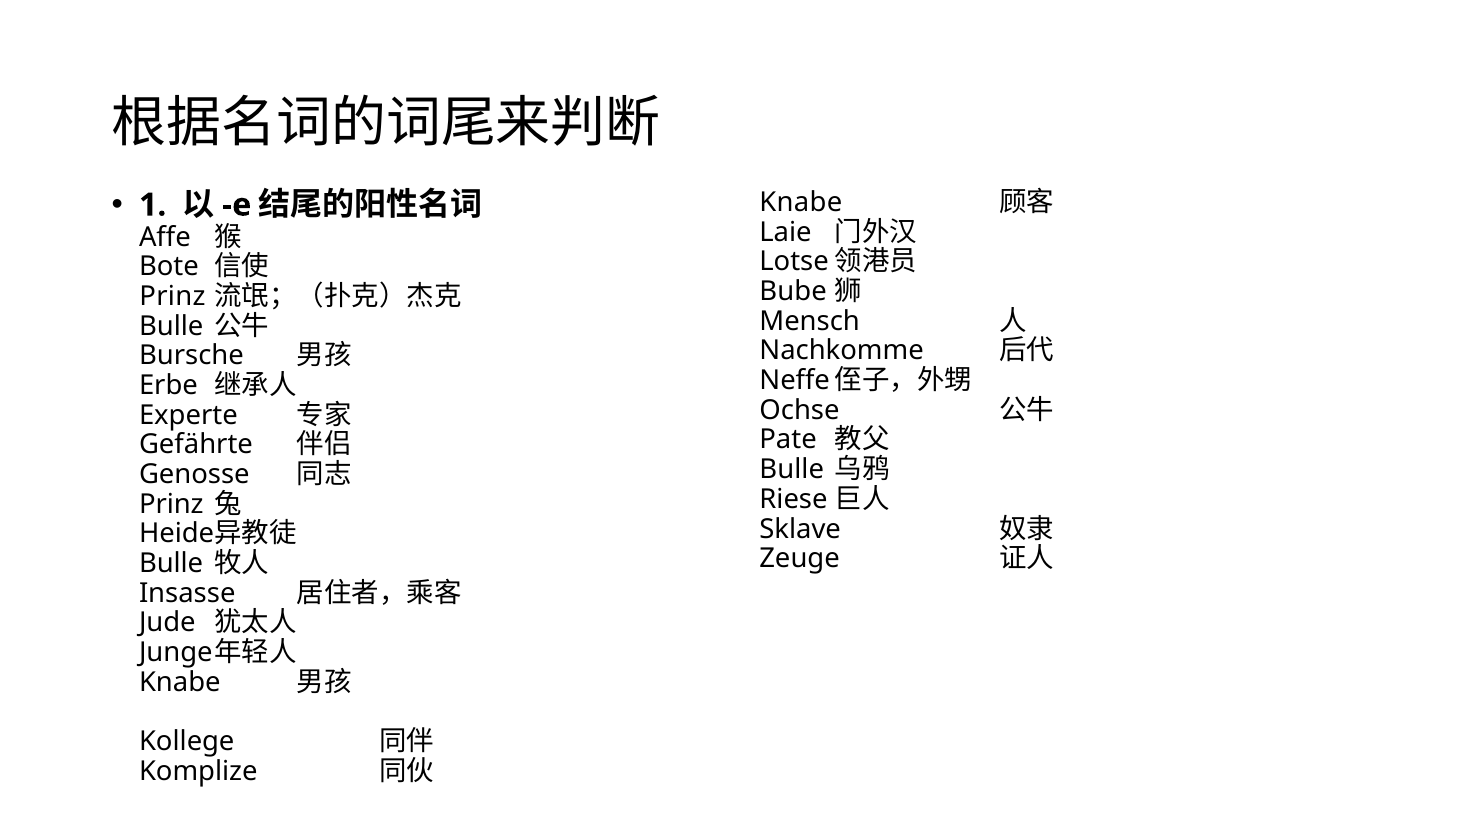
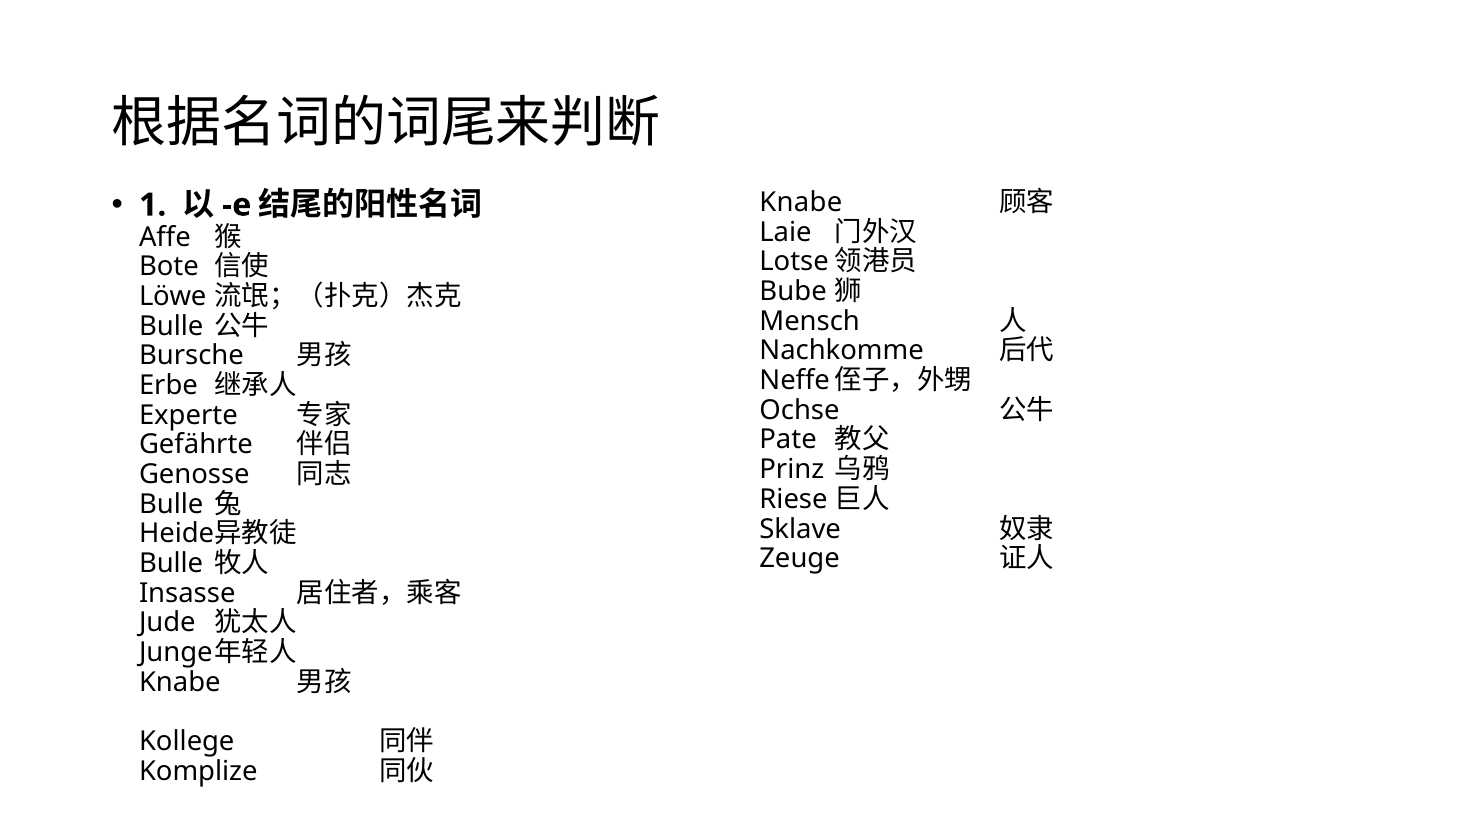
Prinz at (172, 296): Prinz -> Löwe
Bulle at (792, 469): Bulle -> Prinz
Prinz at (171, 504): Prinz -> Bulle
